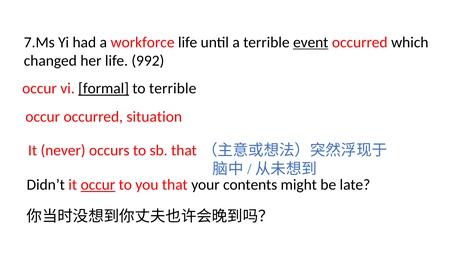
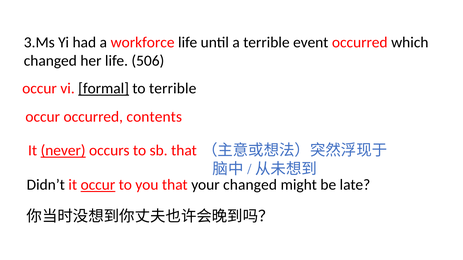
7.Ms: 7.Ms -> 3.Ms
event underline: present -> none
992: 992 -> 506
situation: situation -> contents
never underline: none -> present
your contents: contents -> changed
